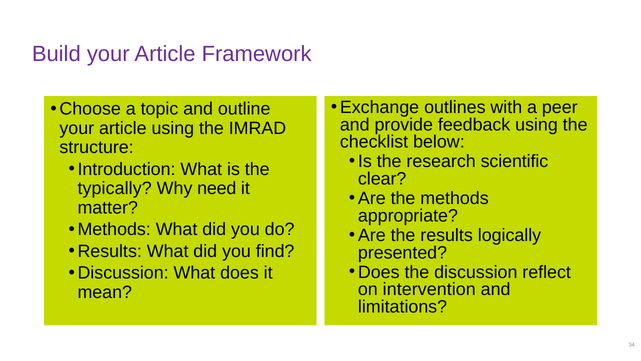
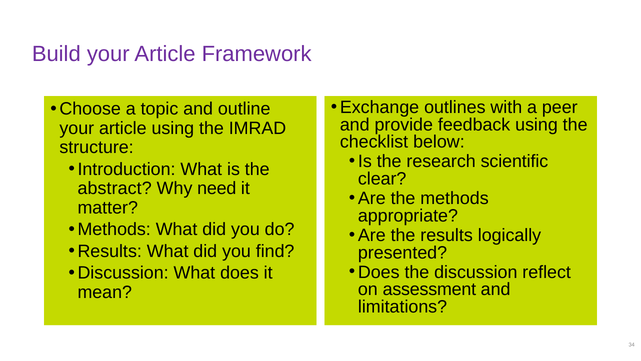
typically: typically -> abstract
intervention: intervention -> assessment
